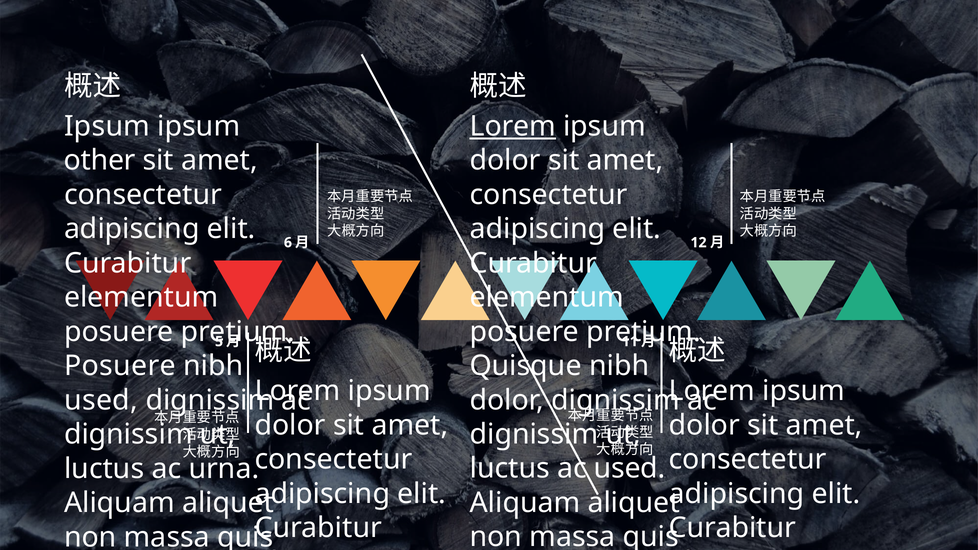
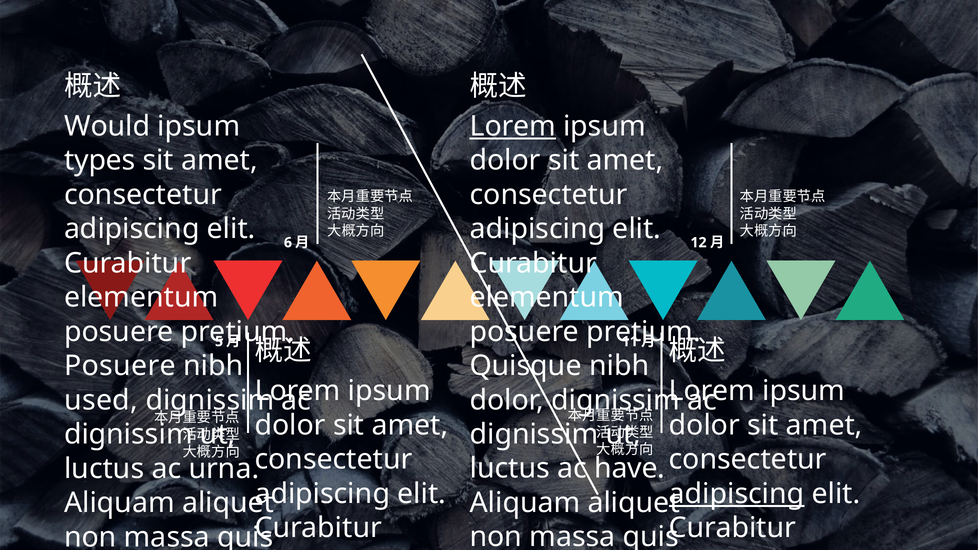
Ipsum at (107, 126): Ipsum -> Would
other: other -> types
ac used: used -> have
adipiscing at (737, 494) underline: none -> present
